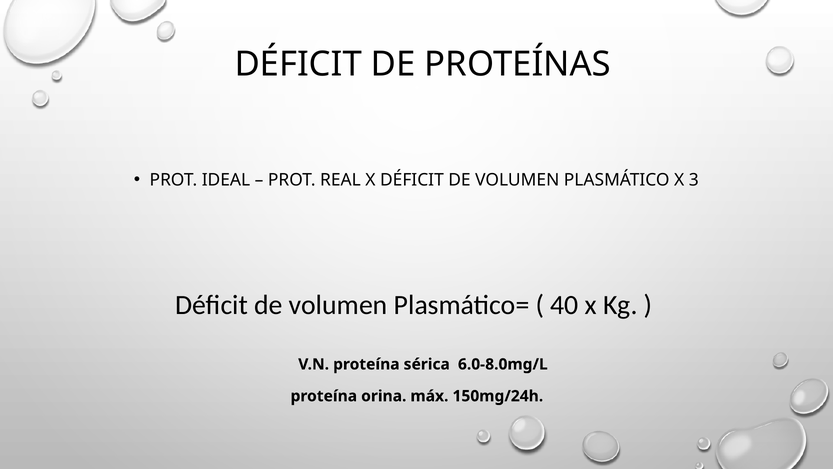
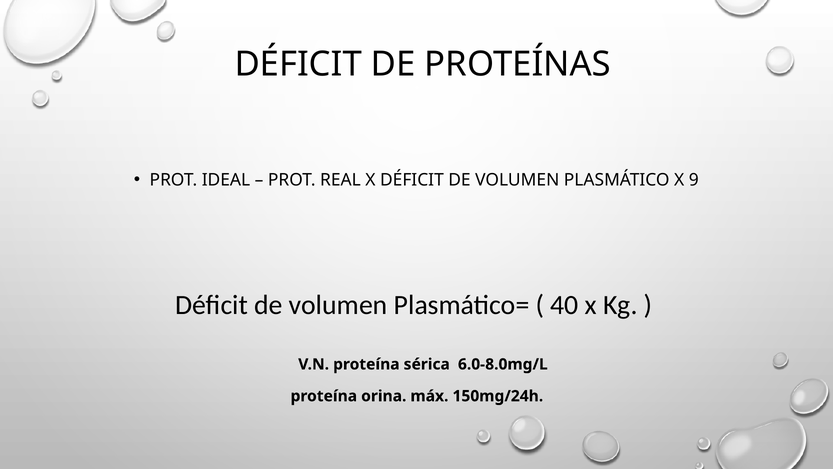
3: 3 -> 9
